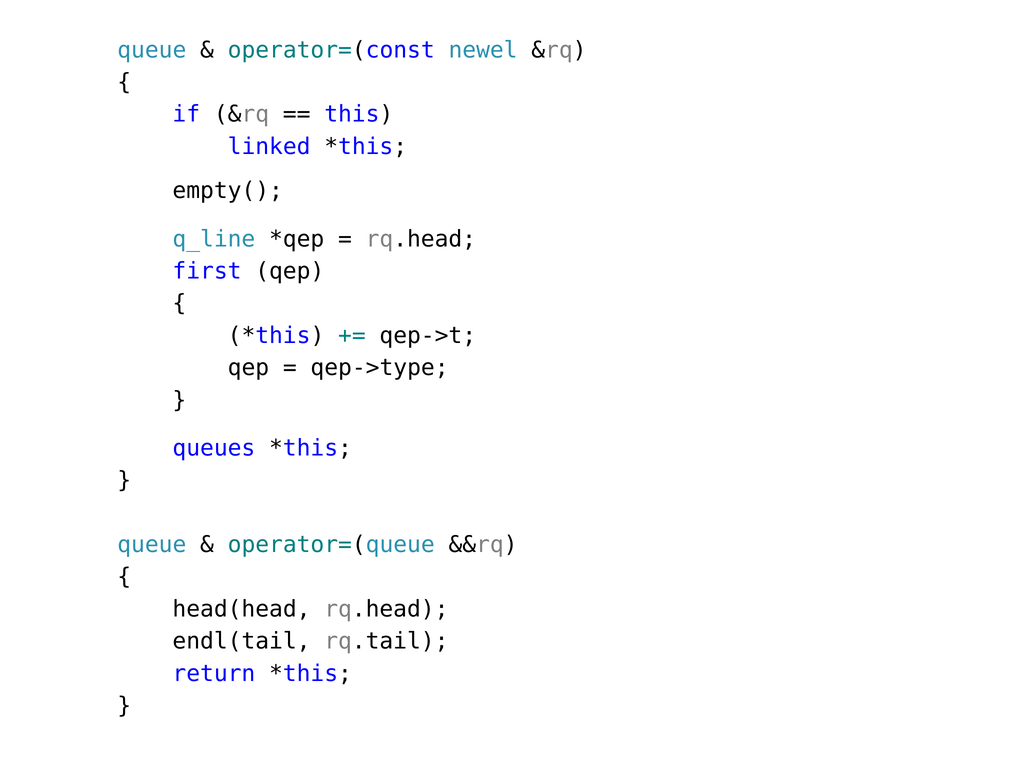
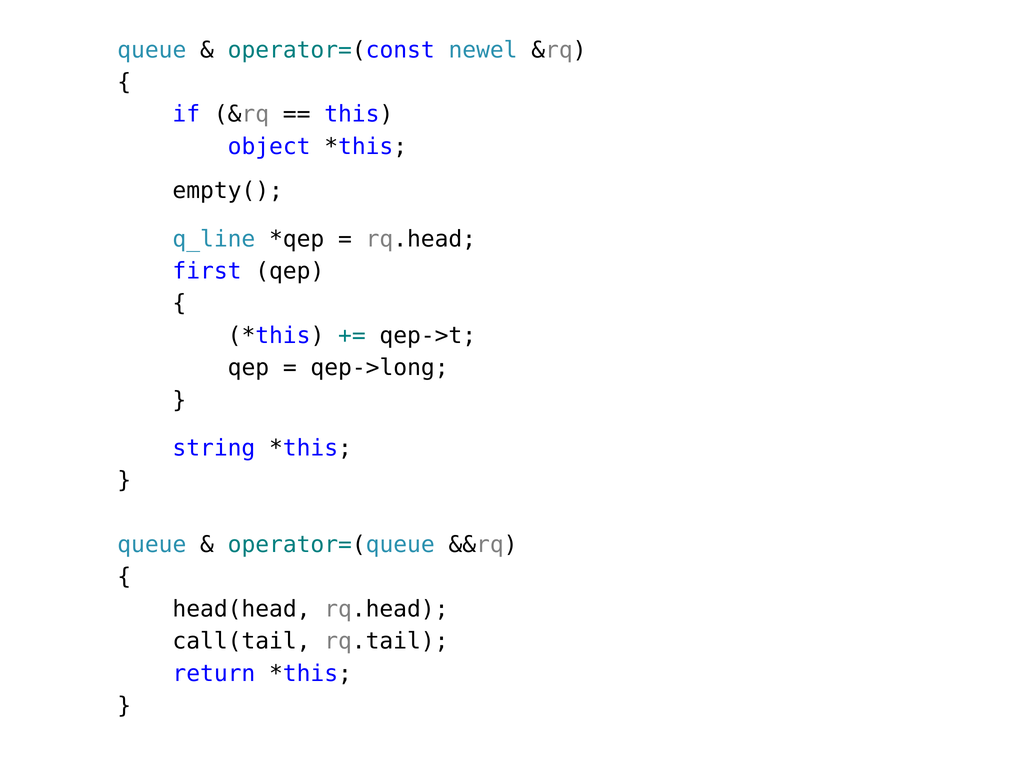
linked: linked -> object
qep->type: qep->type -> qep->long
queues: queues -> string
endl(tail: endl(tail -> call(tail
